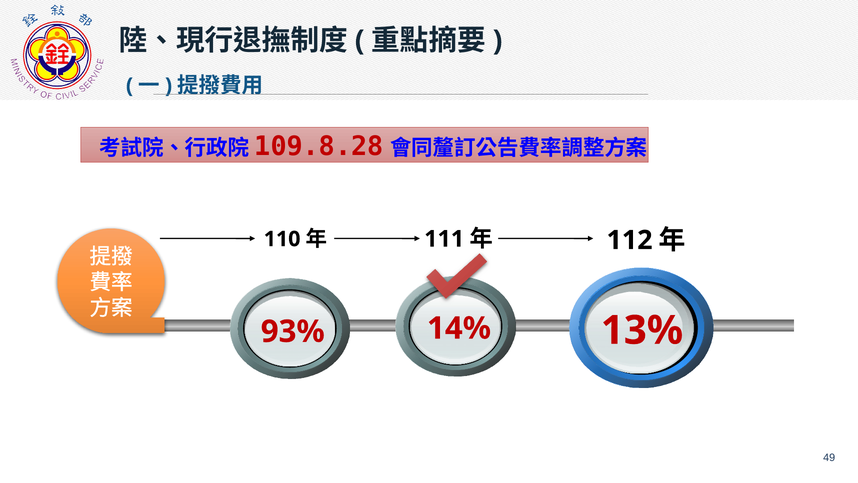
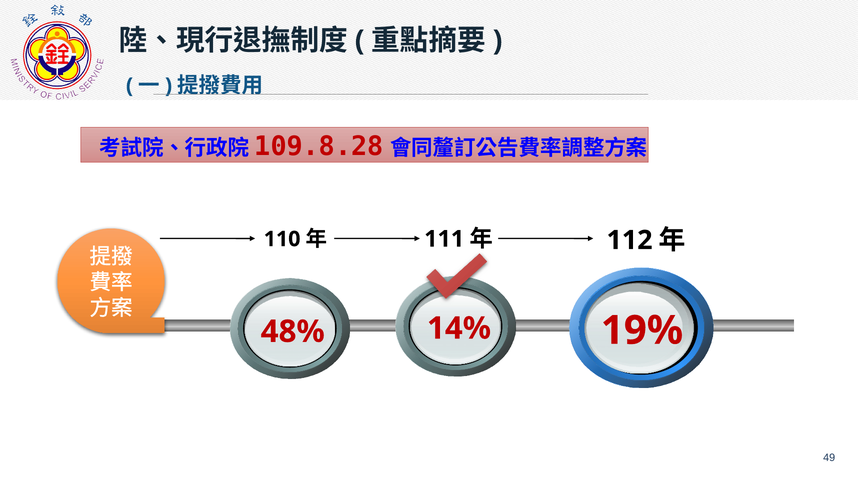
13%: 13% -> 19%
93%: 93% -> 48%
